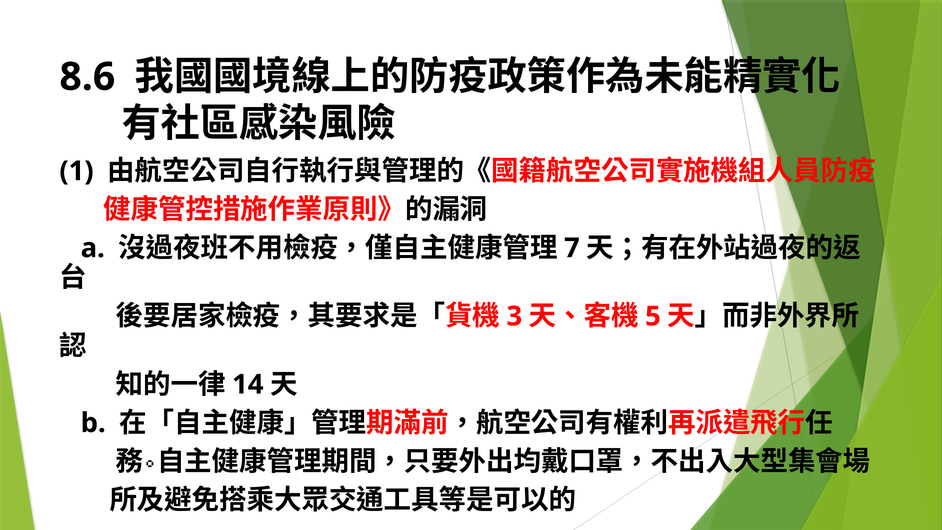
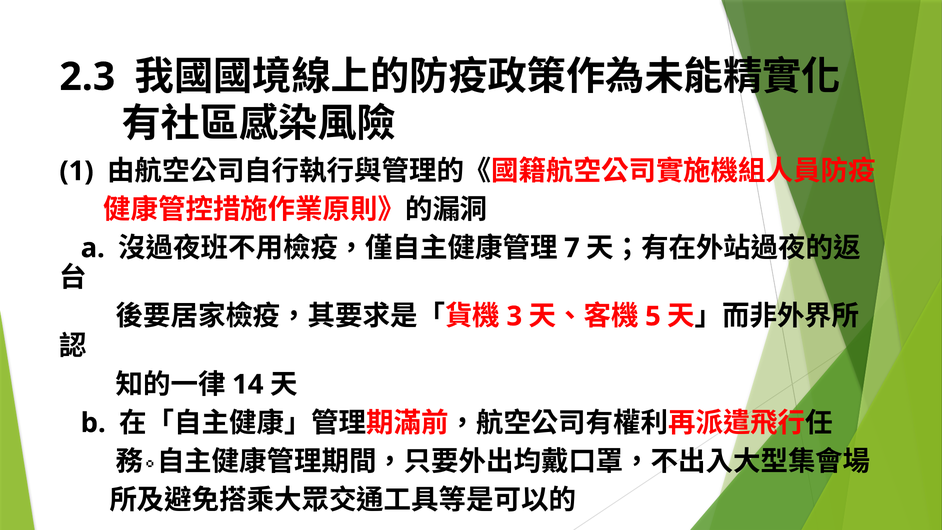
8.6: 8.6 -> 2.3
